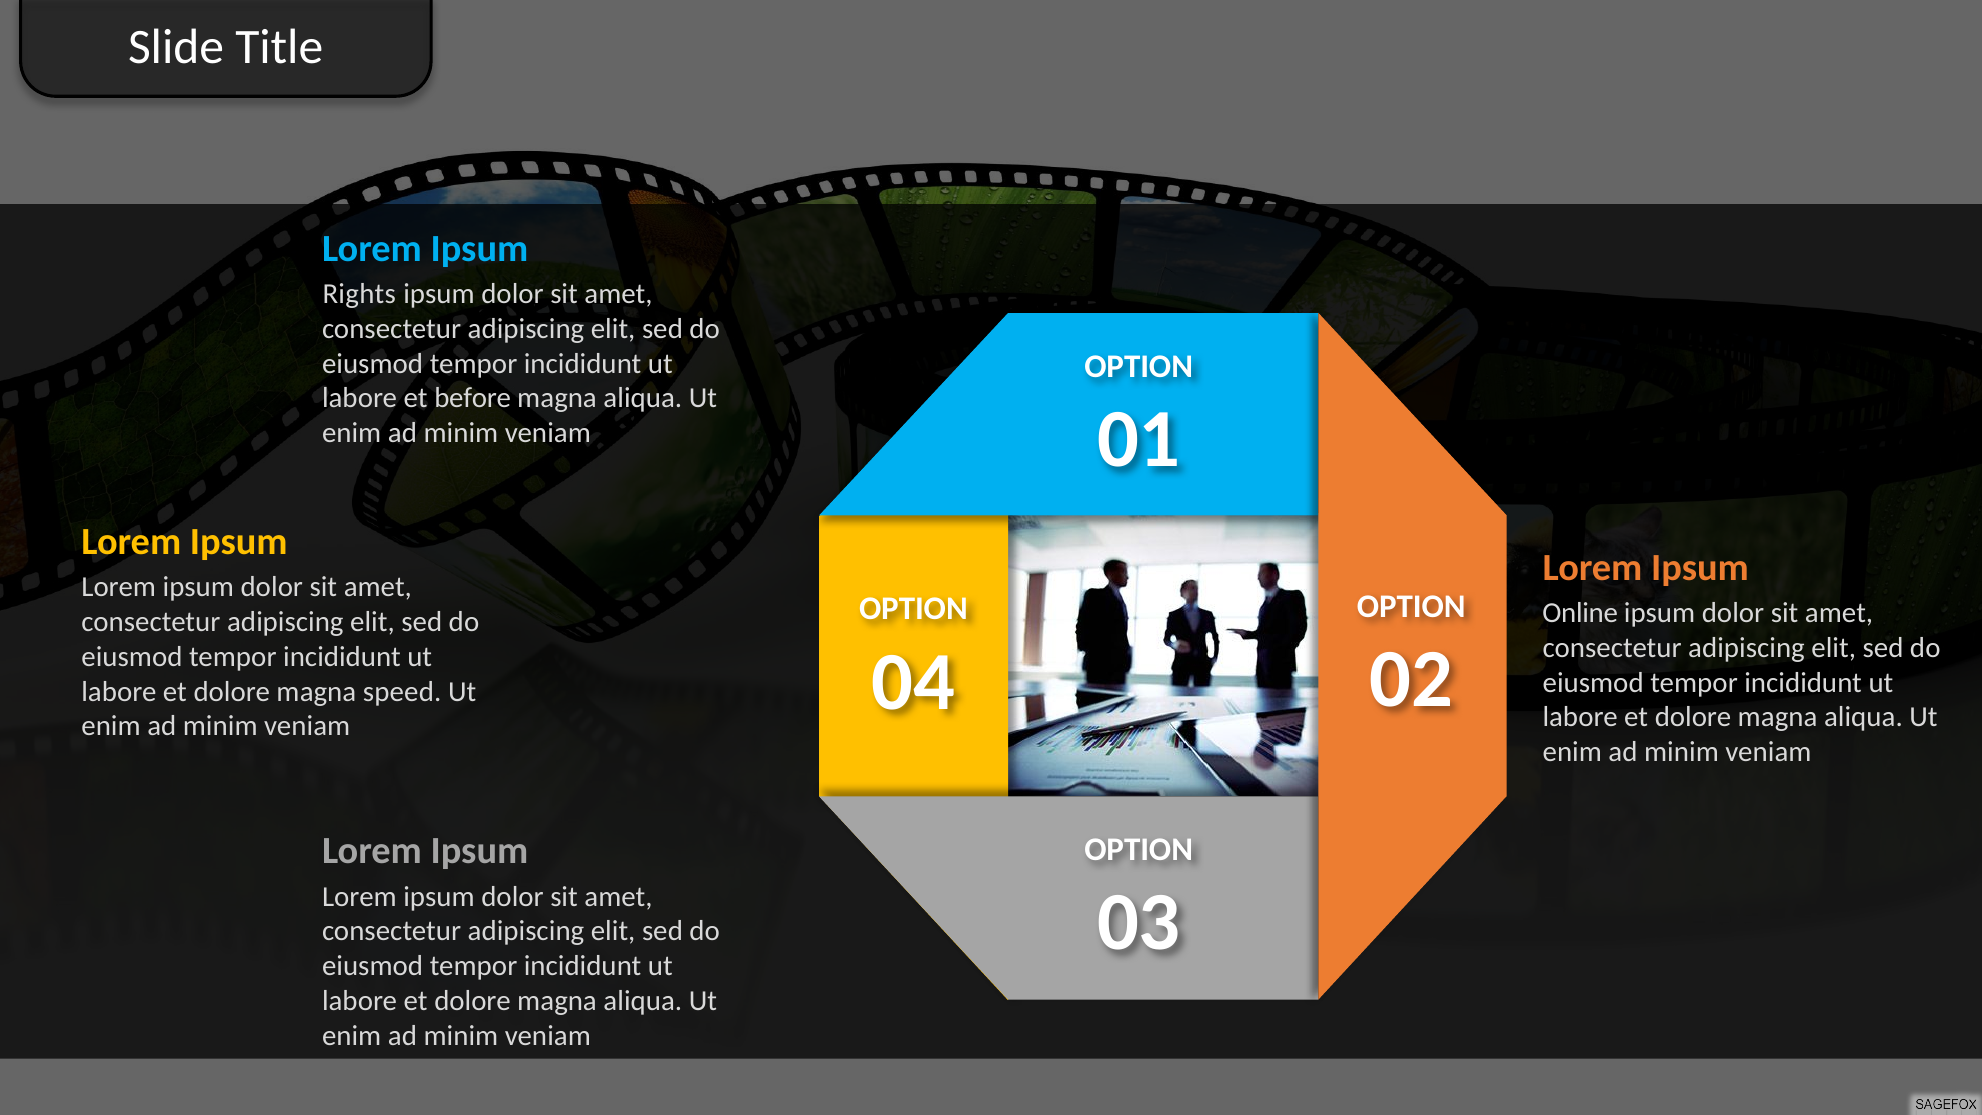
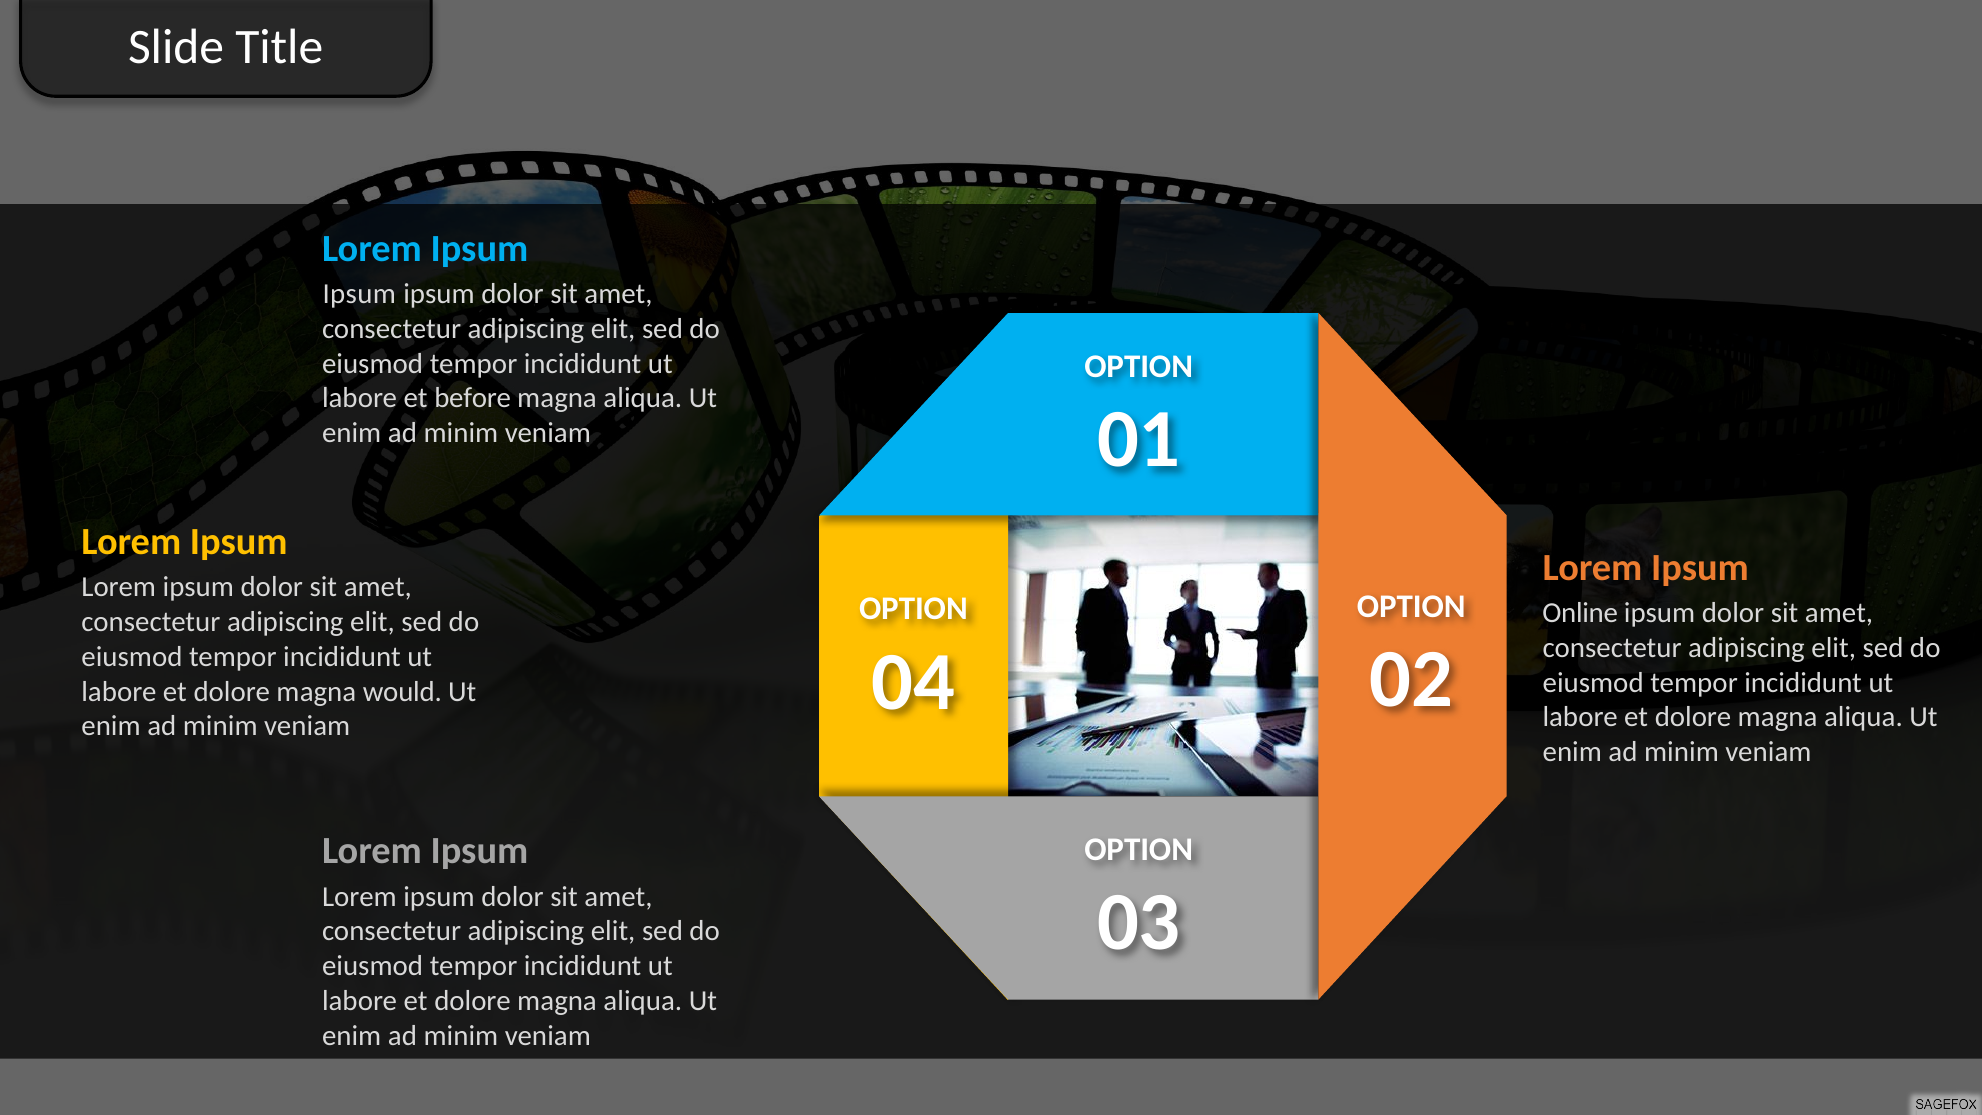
Rights at (359, 294): Rights -> Ipsum
speed: speed -> would
